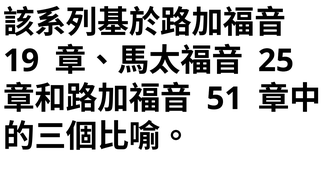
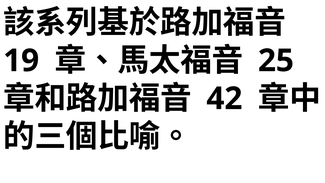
51: 51 -> 42
